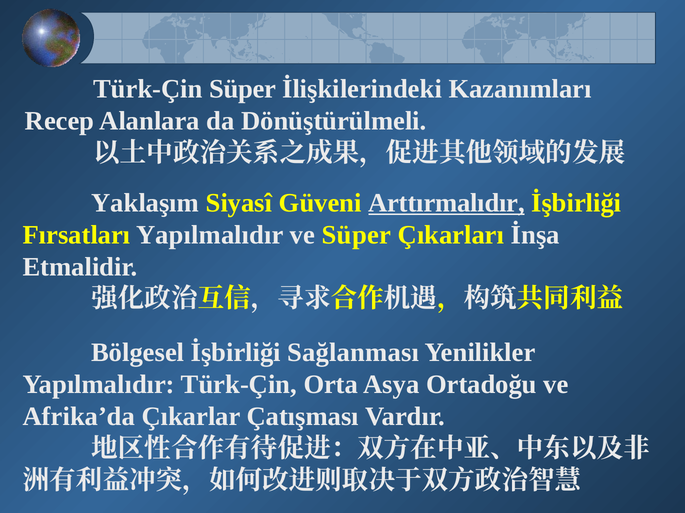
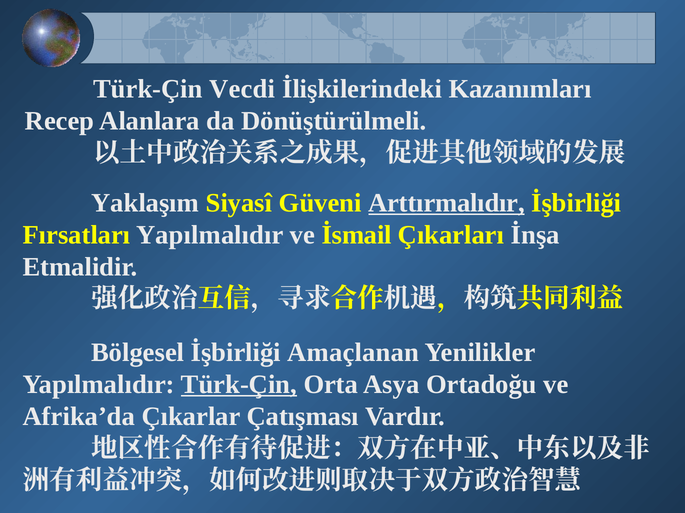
Türk-Çin Süper: Süper -> Vecdi
ve Süper: Süper -> İsmail
Sağlanması: Sağlanması -> Amaçlanan
Türk-Çin at (239, 385) underline: none -> present
